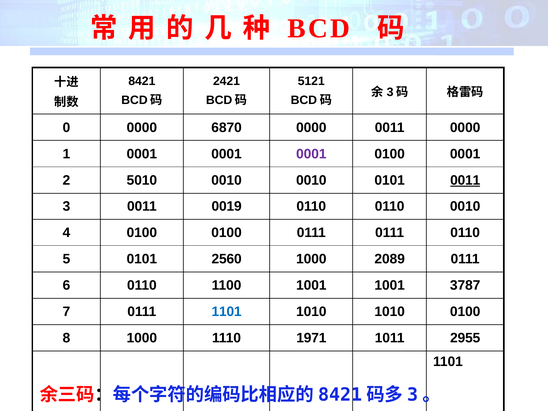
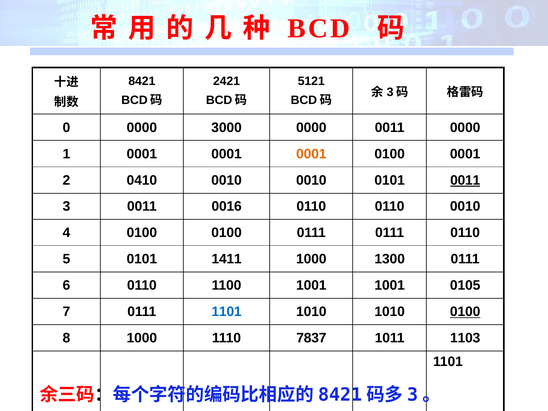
6870: 6870 -> 3000
0001 at (311, 154) colour: purple -> orange
5010: 5010 -> 0410
0019: 0019 -> 0016
2560: 2560 -> 1411
2089: 2089 -> 1300
3787: 3787 -> 0105
0100 at (465, 312) underline: none -> present
1971: 1971 -> 7837
2955: 2955 -> 1103
